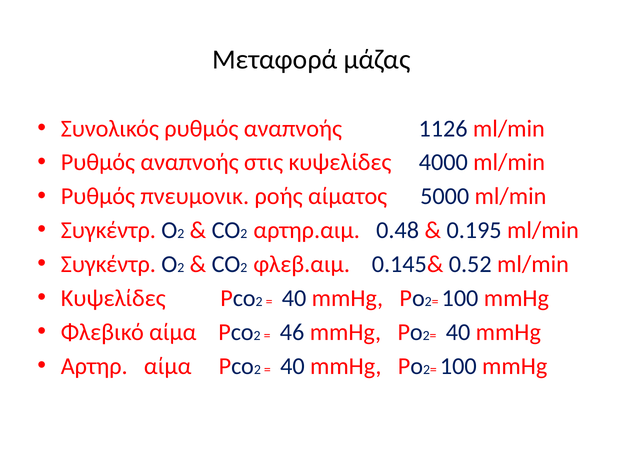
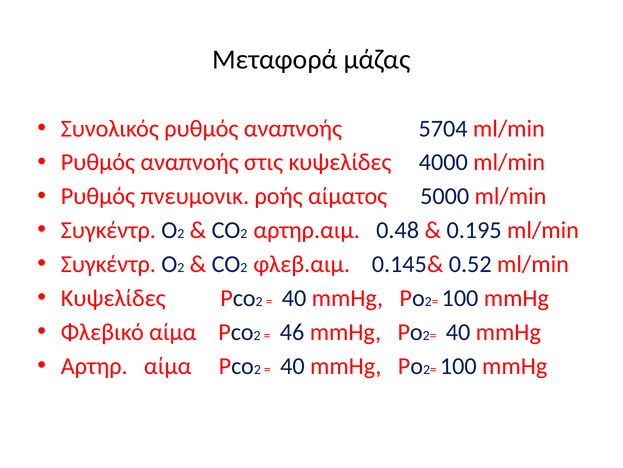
1126: 1126 -> 5704
